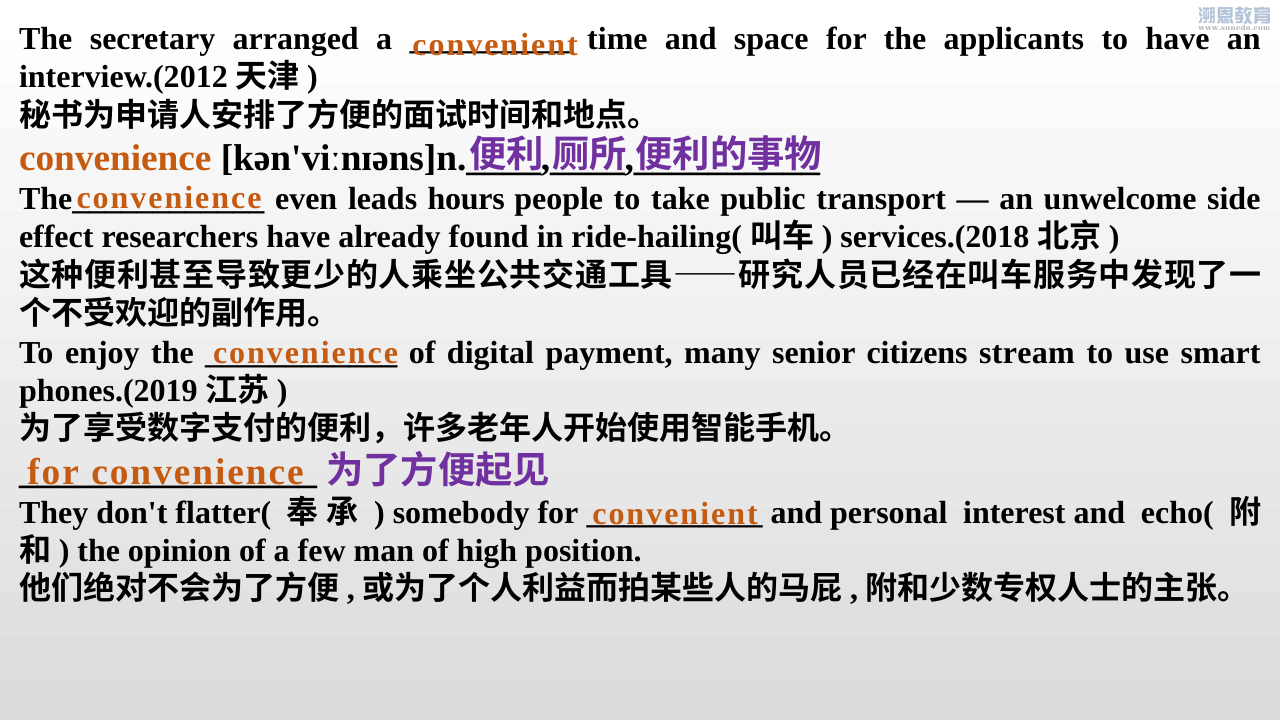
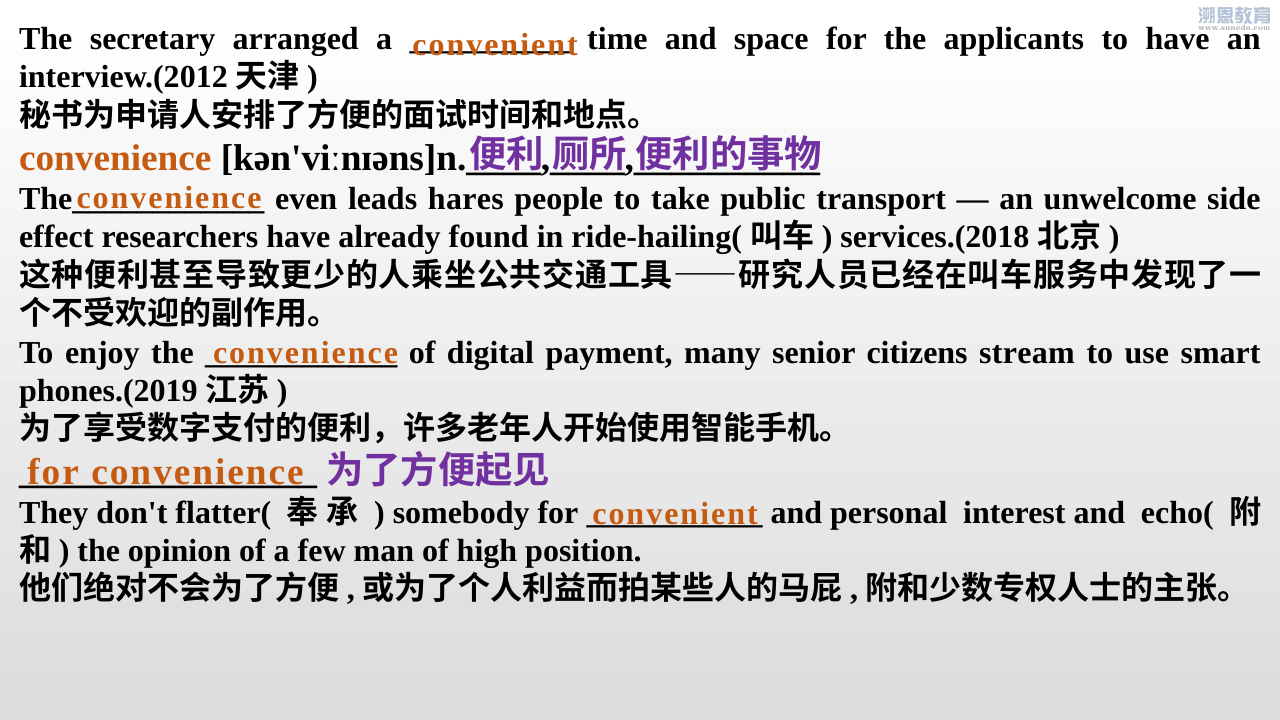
hours: hours -> hares
